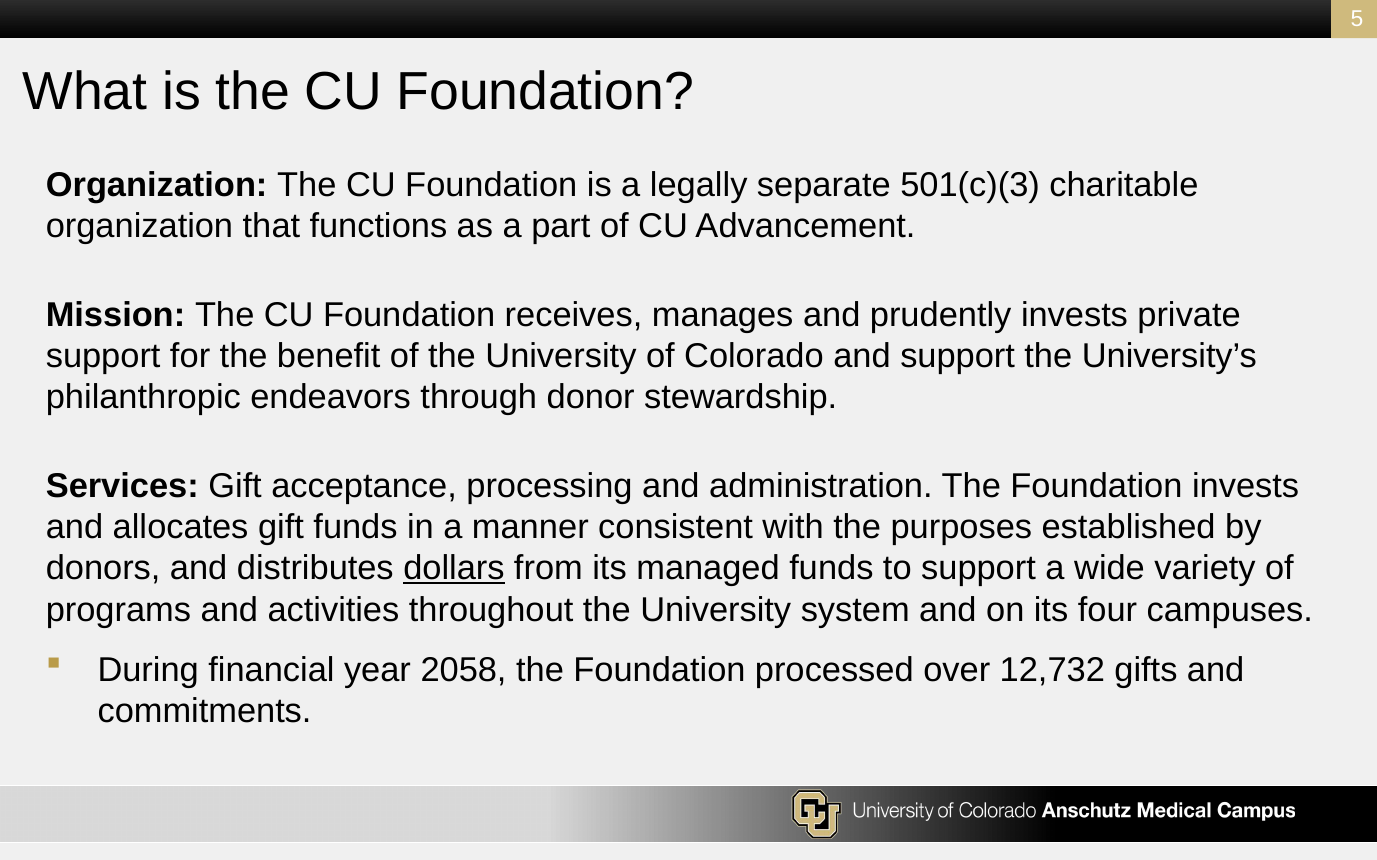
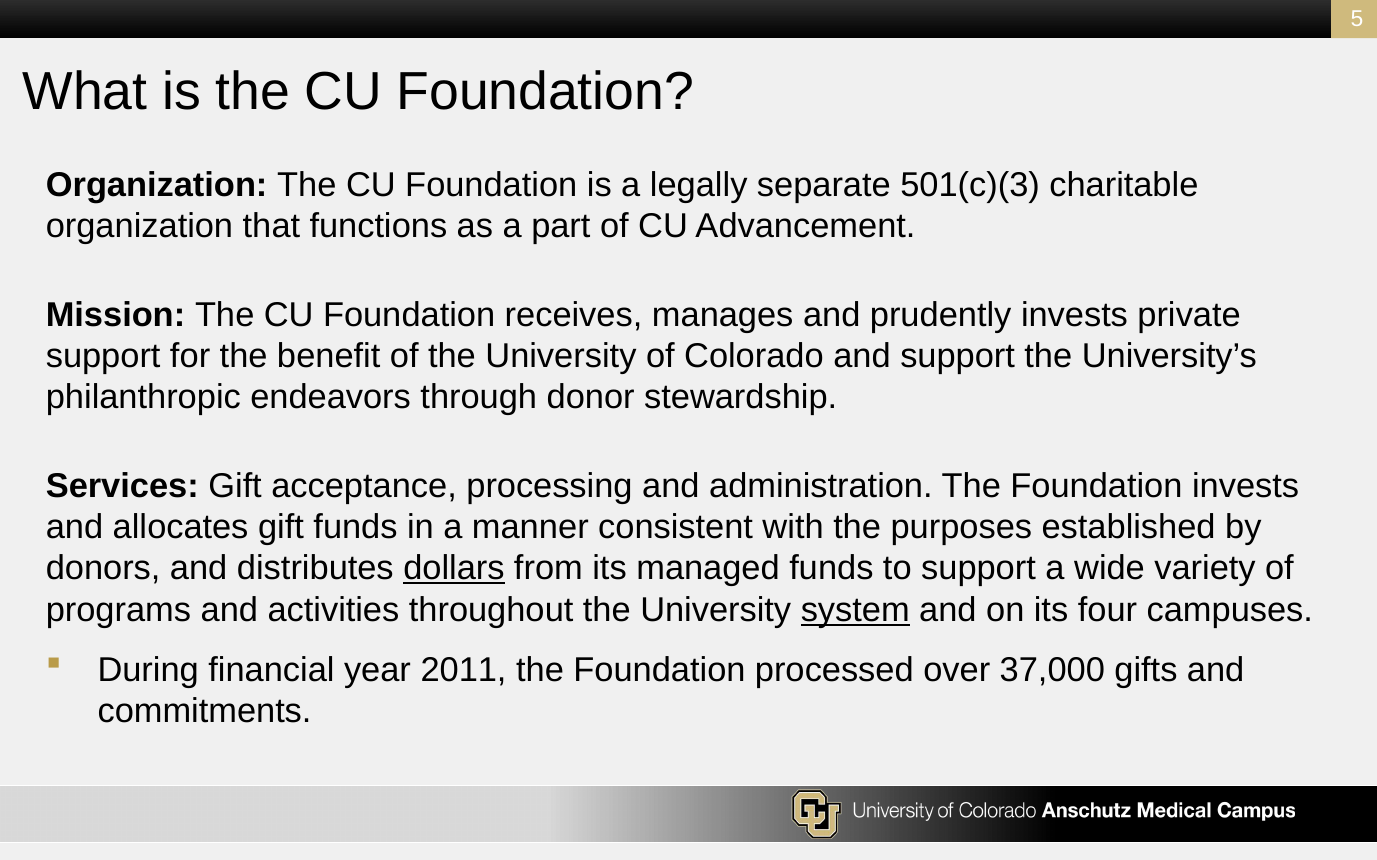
system underline: none -> present
2058: 2058 -> 2011
12,732: 12,732 -> 37,000
